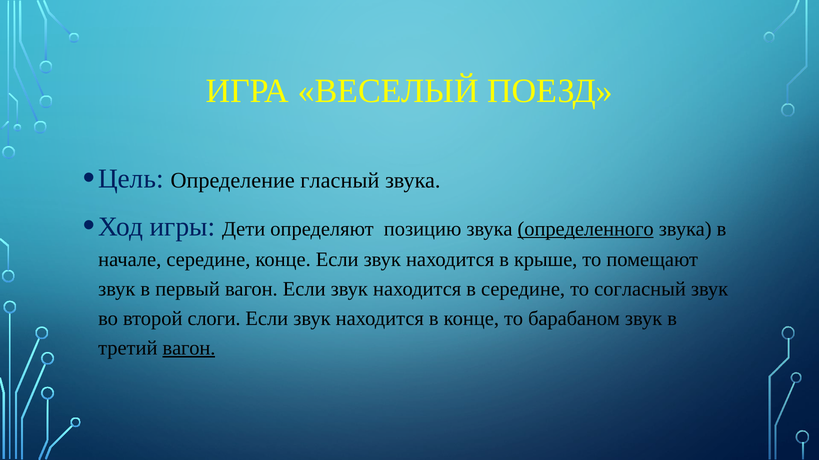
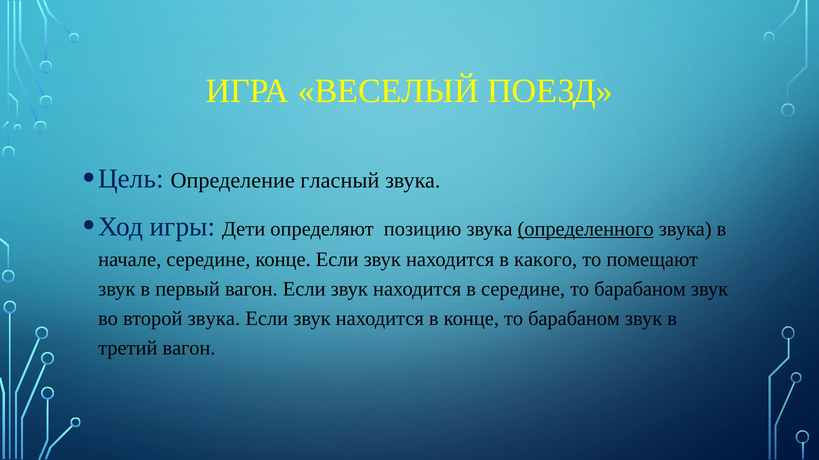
крыше: крыше -> какого
середине то согласный: согласный -> барабаном
второй слоги: слоги -> звука
вагон at (189, 348) underline: present -> none
